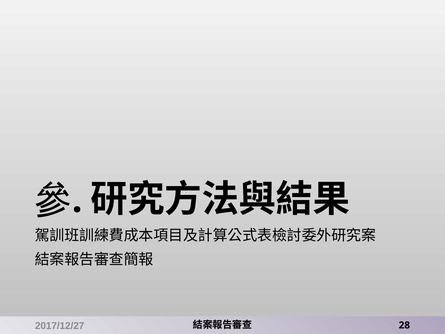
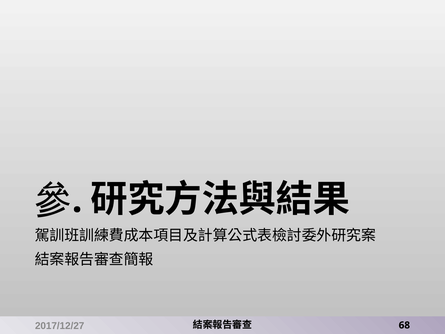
28: 28 -> 68
